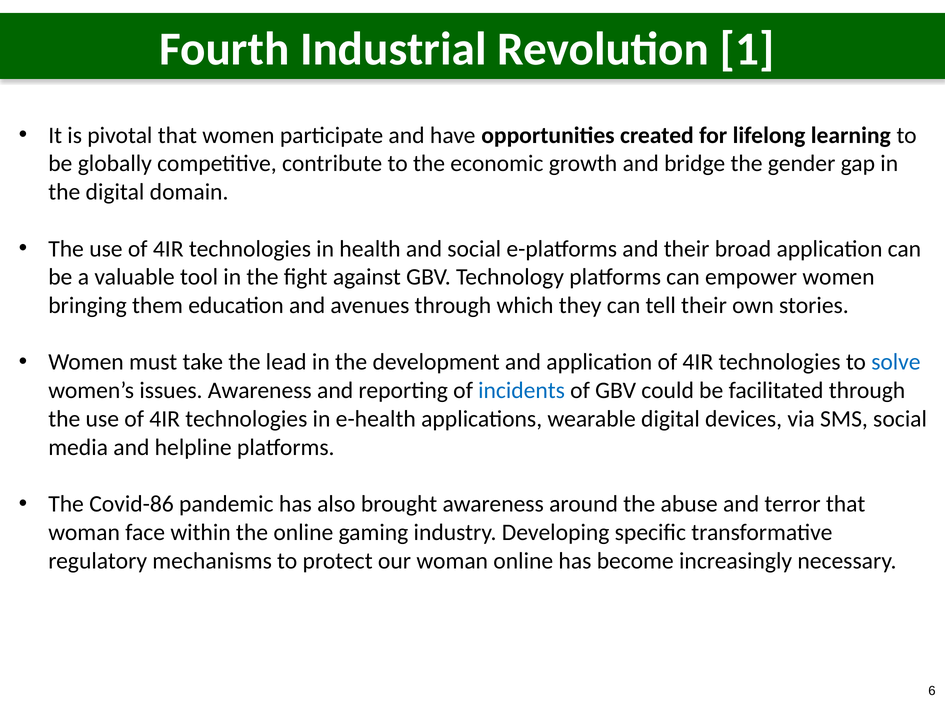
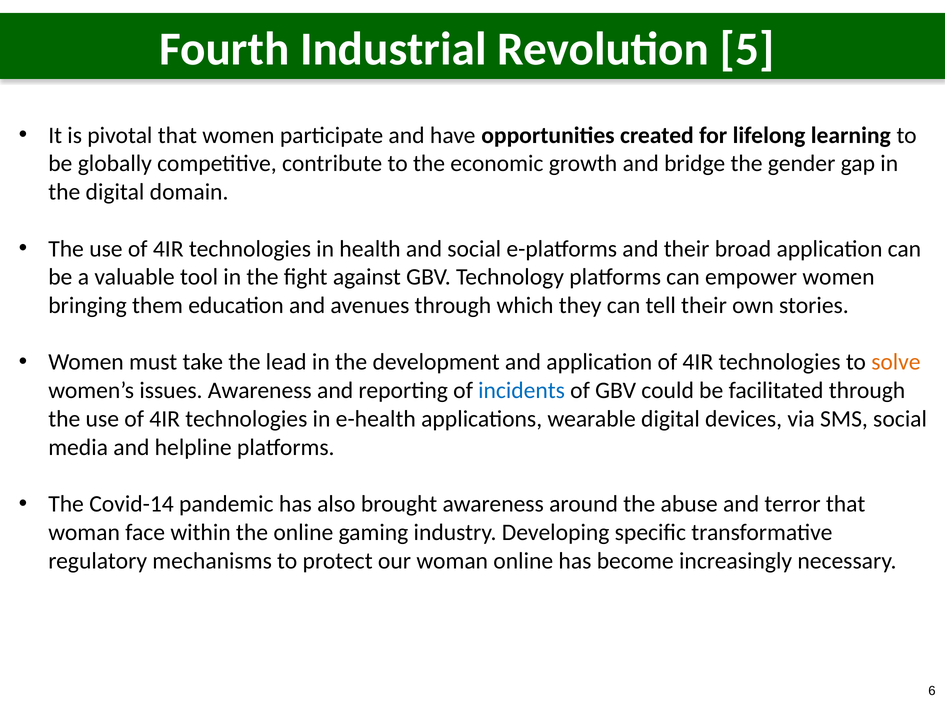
1: 1 -> 5
solve colour: blue -> orange
Covid-86: Covid-86 -> Covid-14
